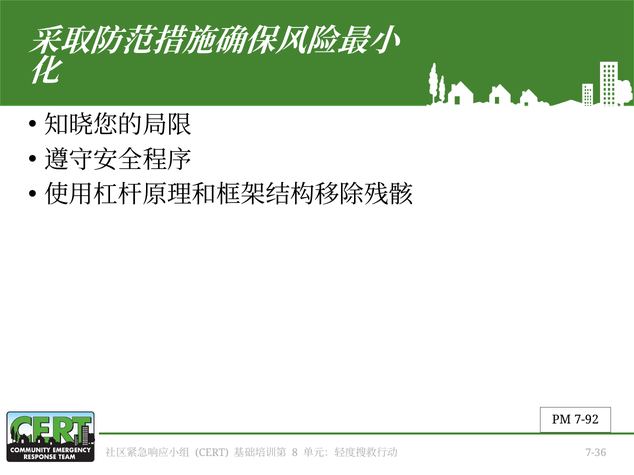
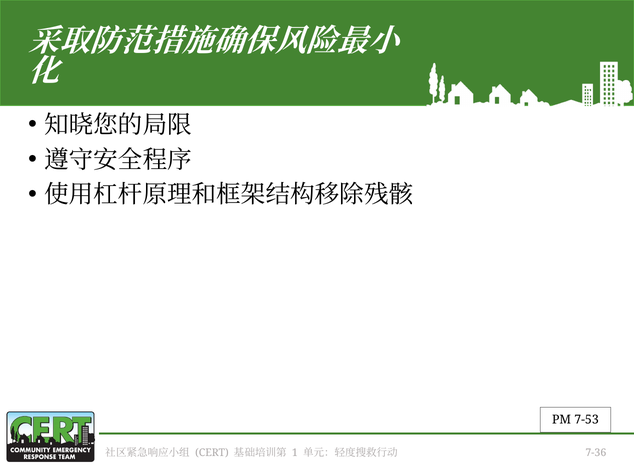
7-92: 7-92 -> 7-53
8: 8 -> 1
